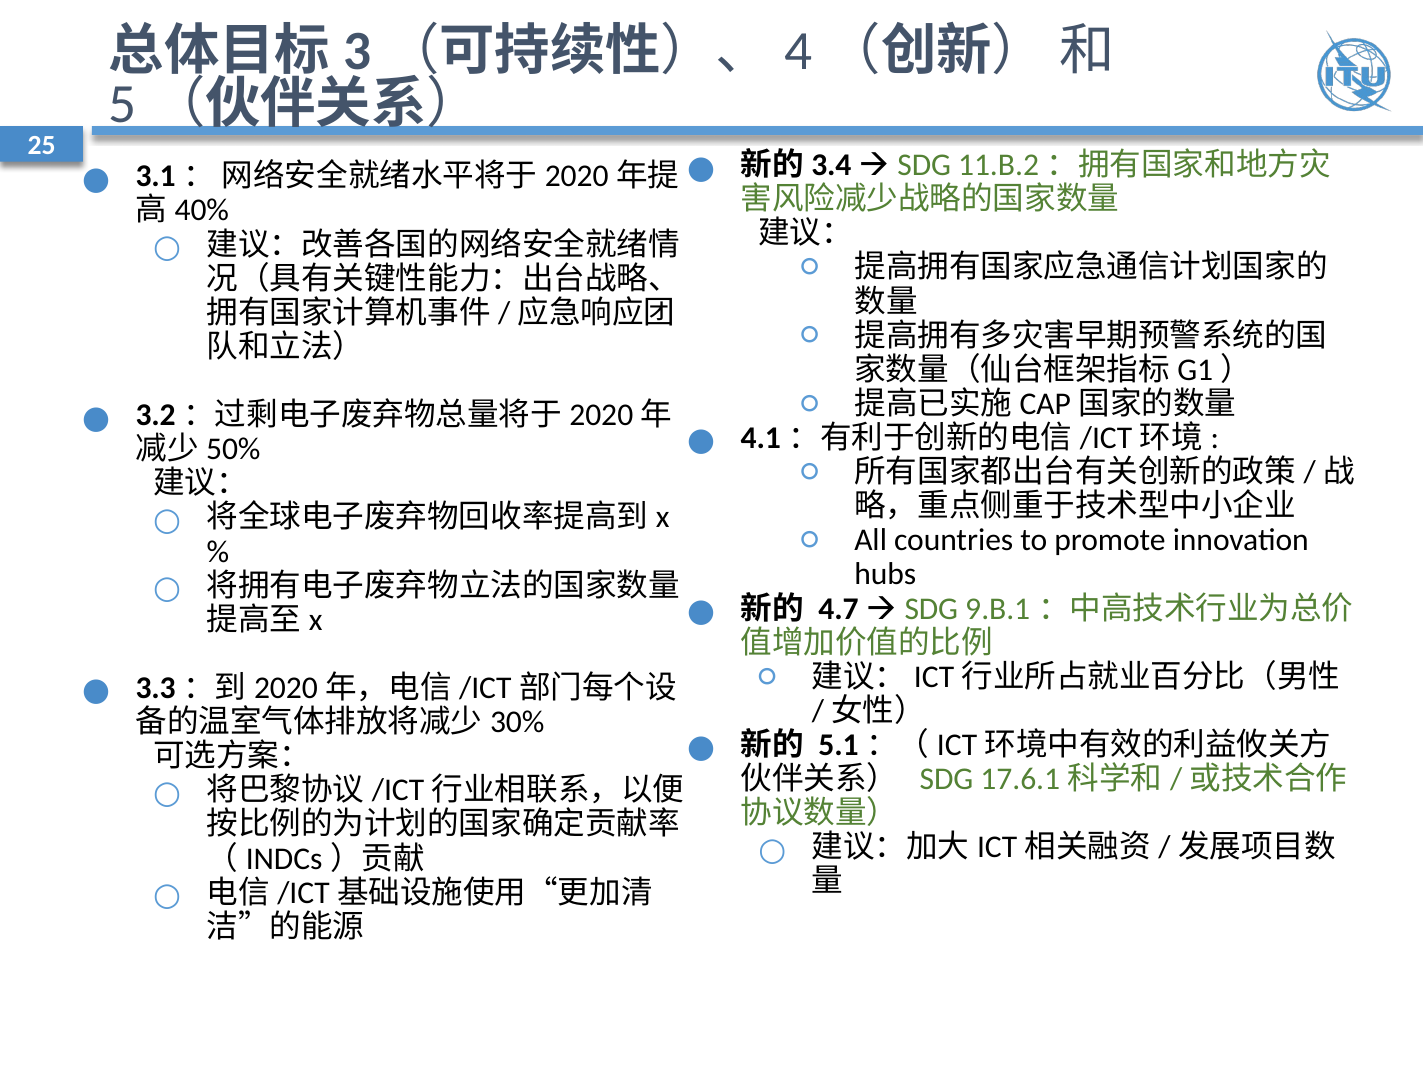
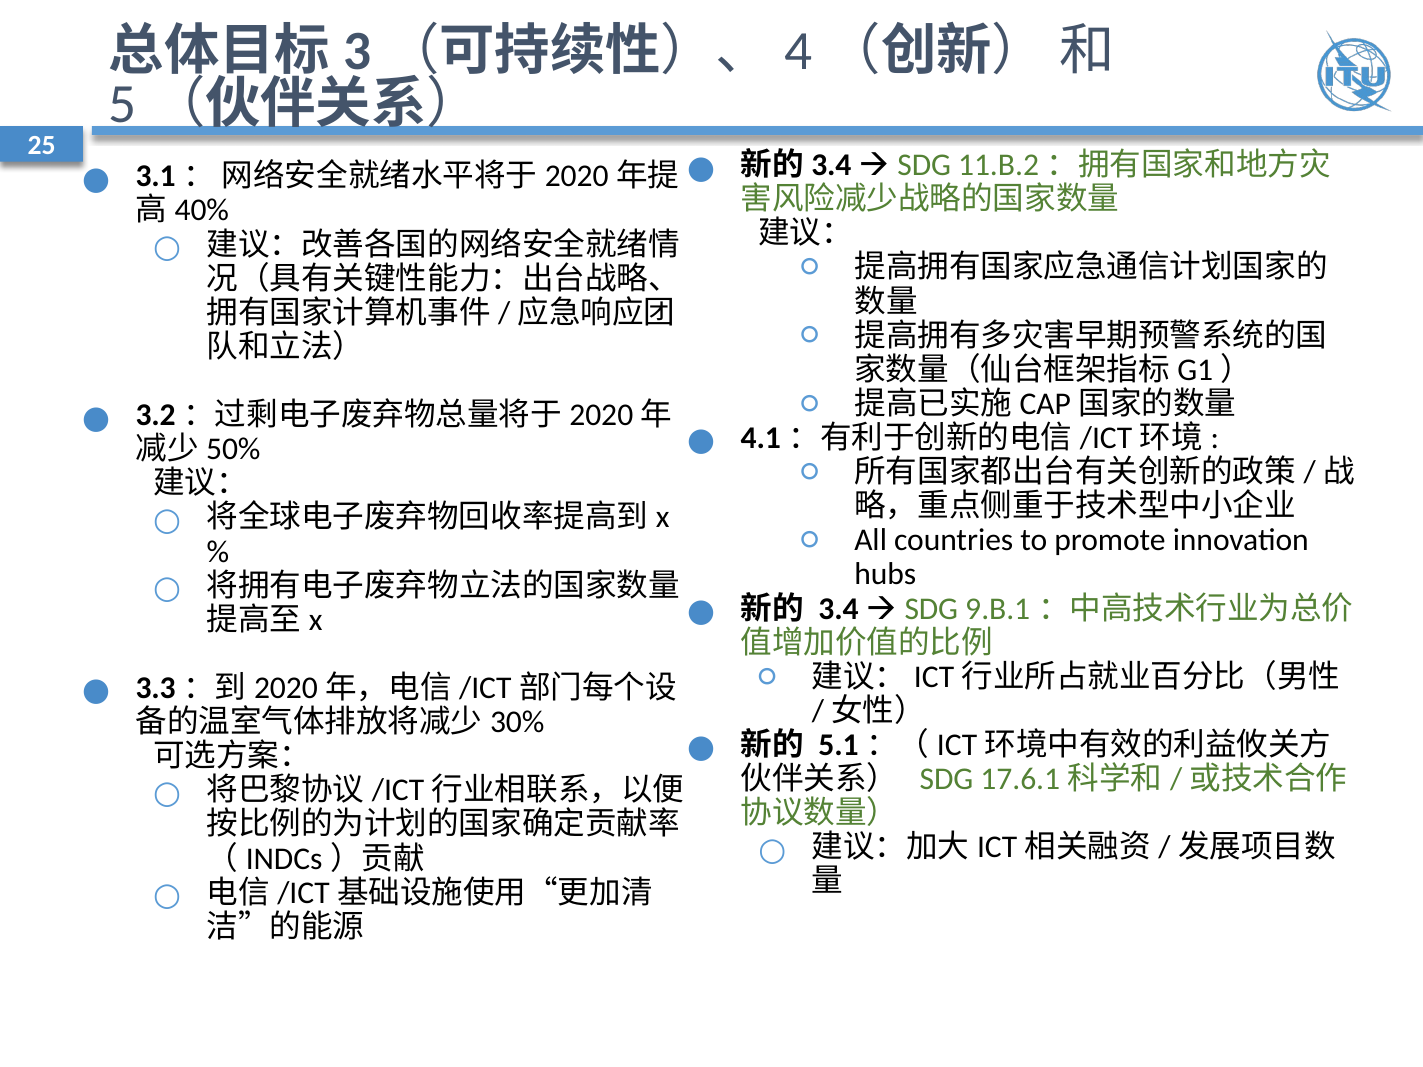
4.7: 4.7 -> 3.4
